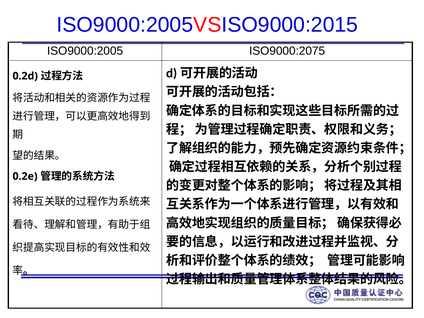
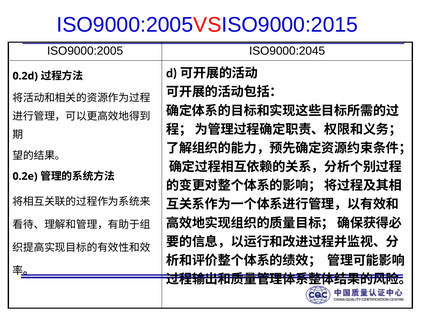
ISO9000:2075: ISO9000:2075 -> ISO9000:2045
